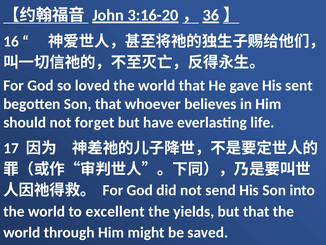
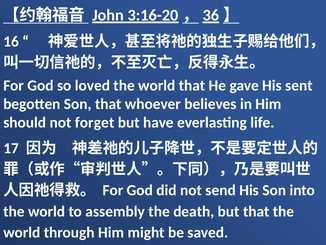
excellent: excellent -> assembly
yields: yields -> death
